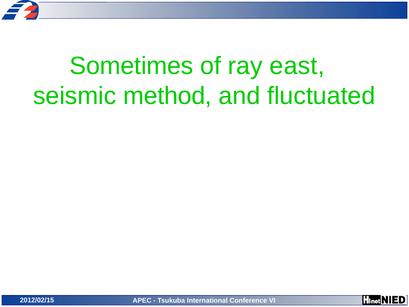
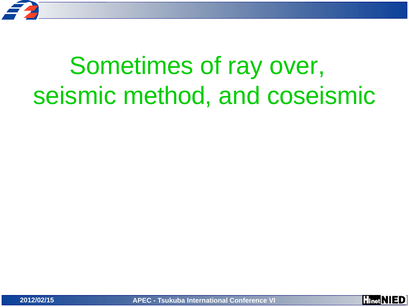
east: east -> over
fluctuated: fluctuated -> coseismic
